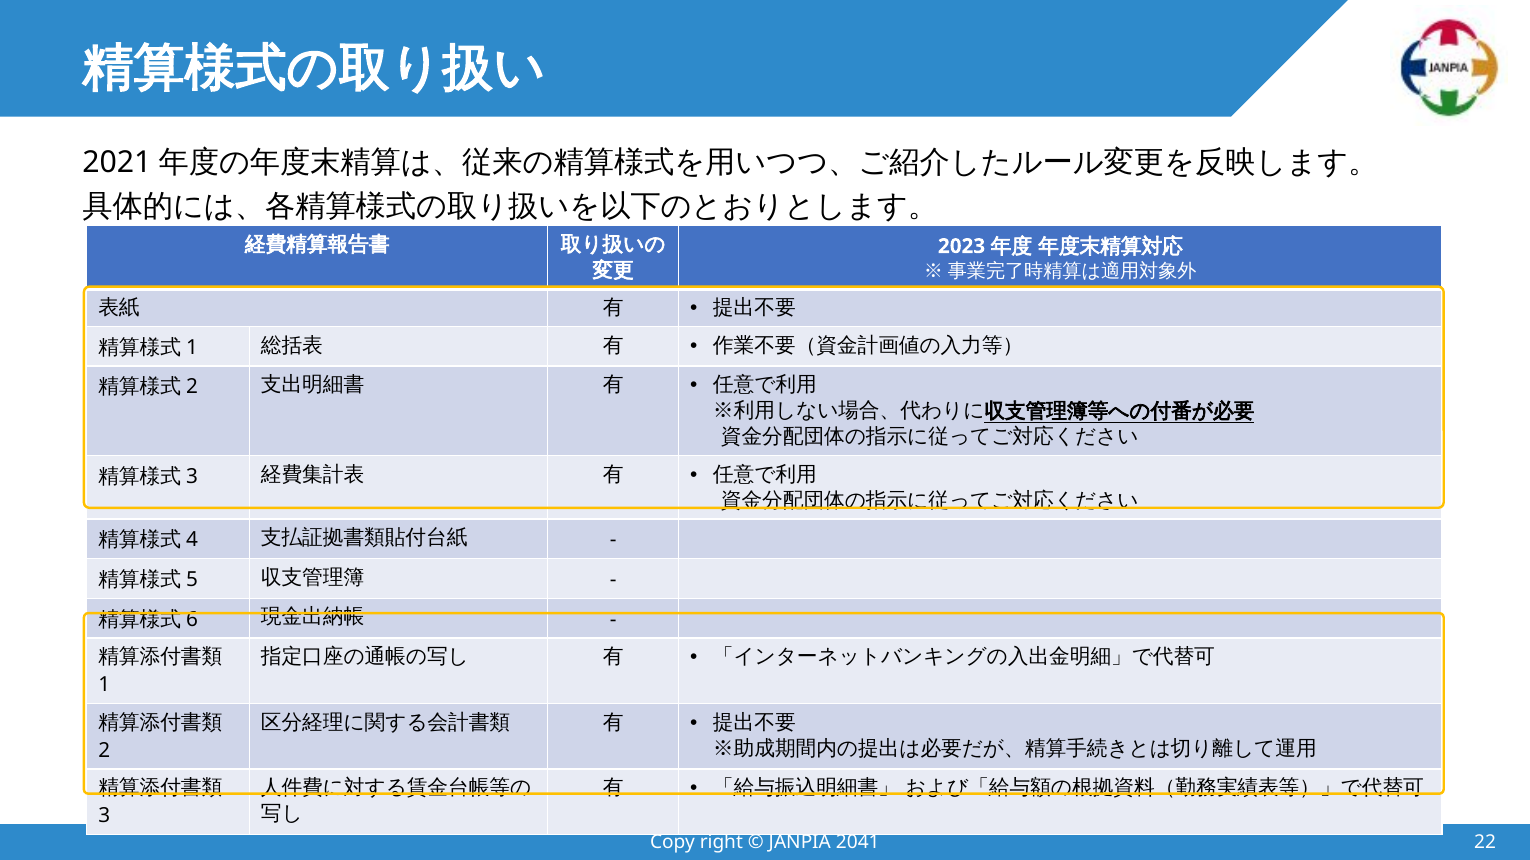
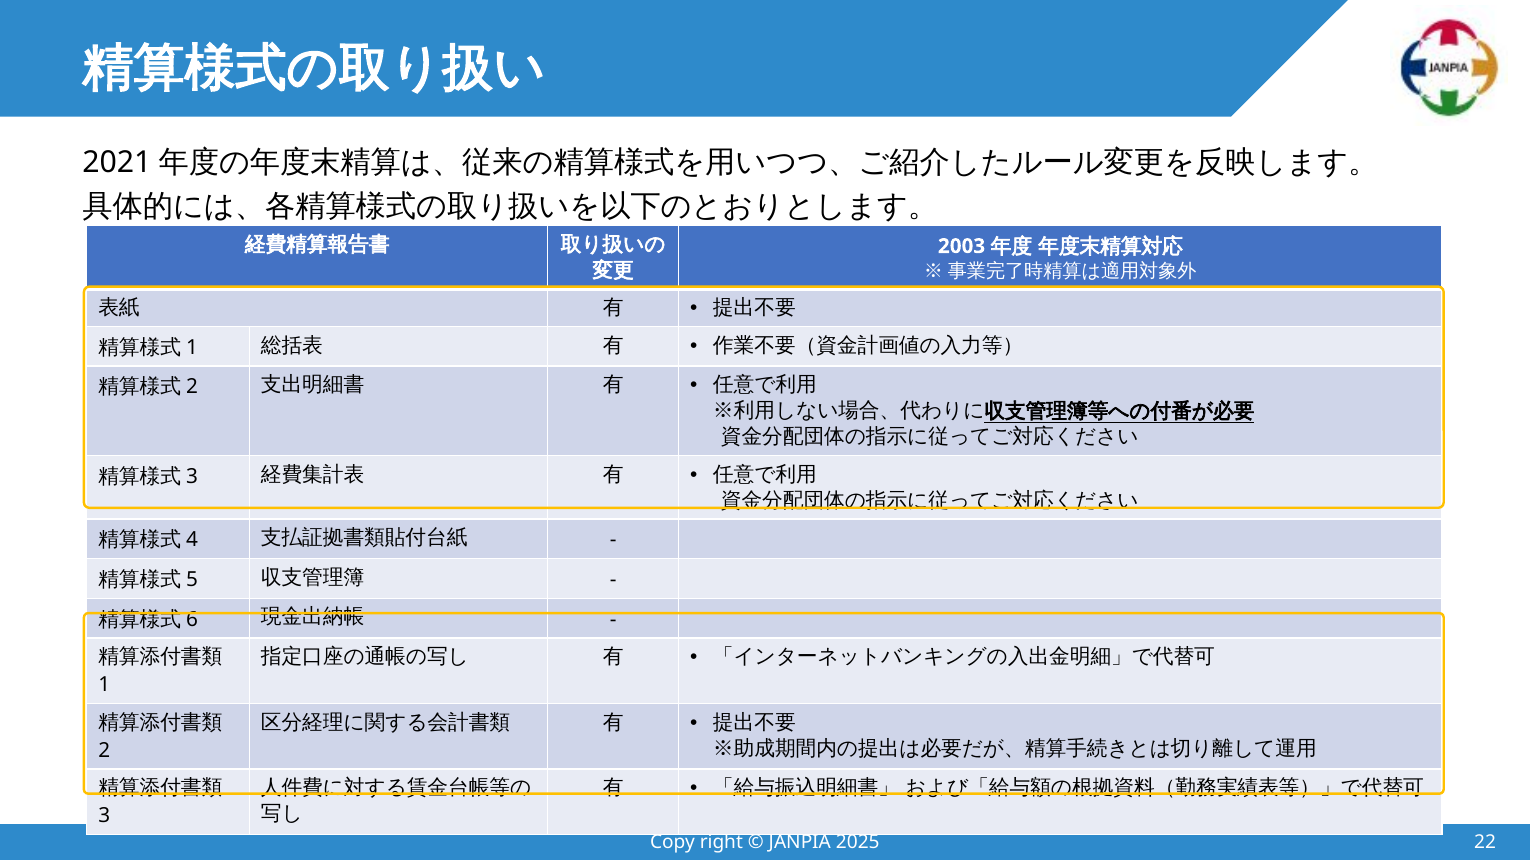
2023: 2023 -> 2003
2041: 2041 -> 2025
